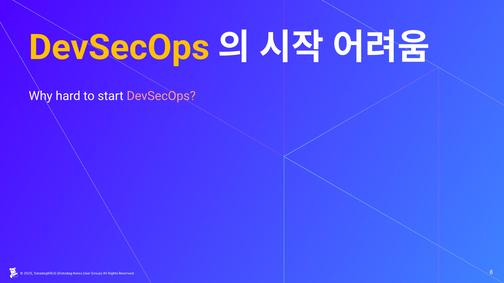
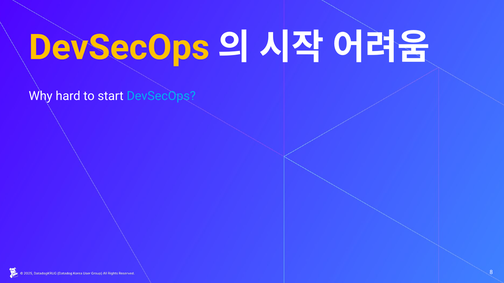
DevSecOps at (161, 96) colour: pink -> light blue
